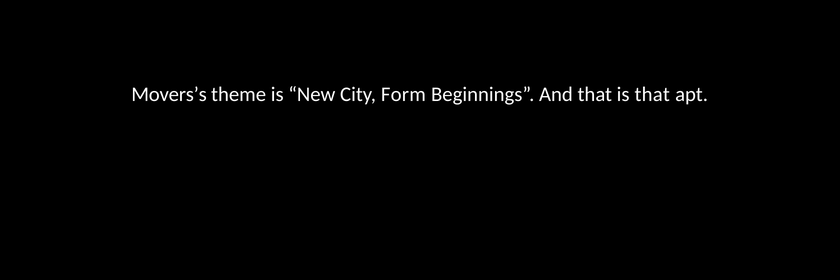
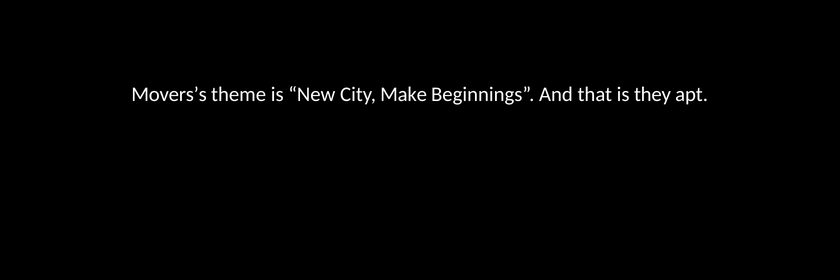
Form: Form -> Make
is that: that -> they
